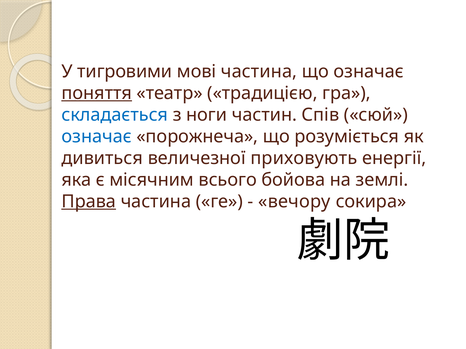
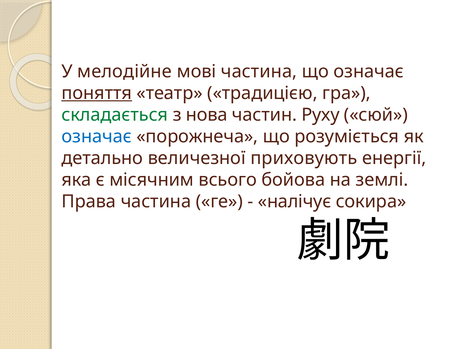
тигровими: тигровими -> мелодійне
складається colour: blue -> green
ноги: ноги -> нова
Спів: Спів -> Руху
дивиться: дивиться -> детально
Права underline: present -> none
вечору: вечору -> налічує
